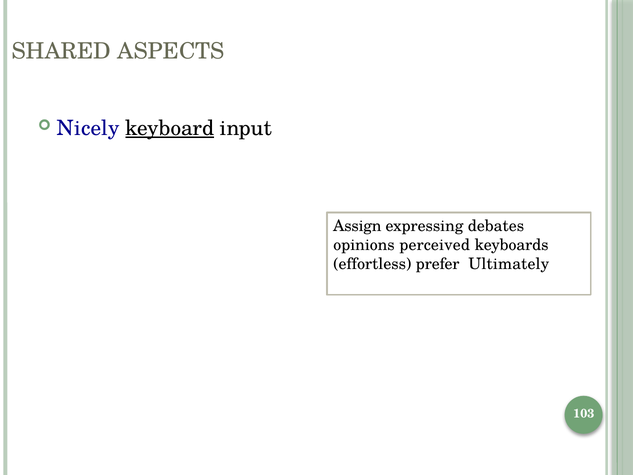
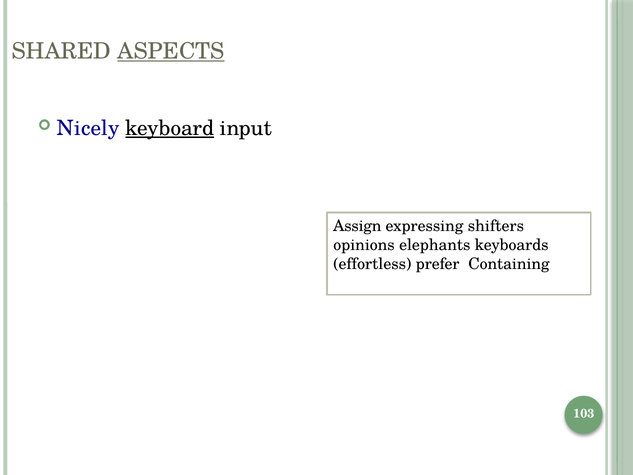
ASPECTS underline: none -> present
debates: debates -> shifters
perceived: perceived -> elephants
Ultimately: Ultimately -> Containing
